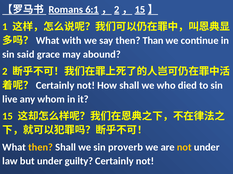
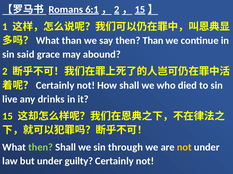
with at (72, 41): with -> than
whom: whom -> drinks
then at (41, 148) colour: yellow -> light green
proverb: proverb -> through
